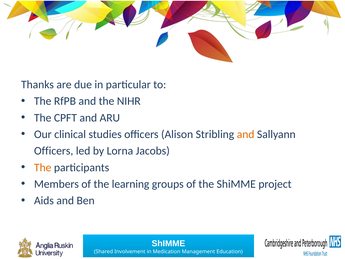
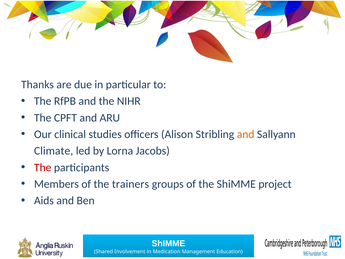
Officers at (54, 151): Officers -> Climate
The at (43, 167) colour: orange -> red
learning: learning -> trainers
